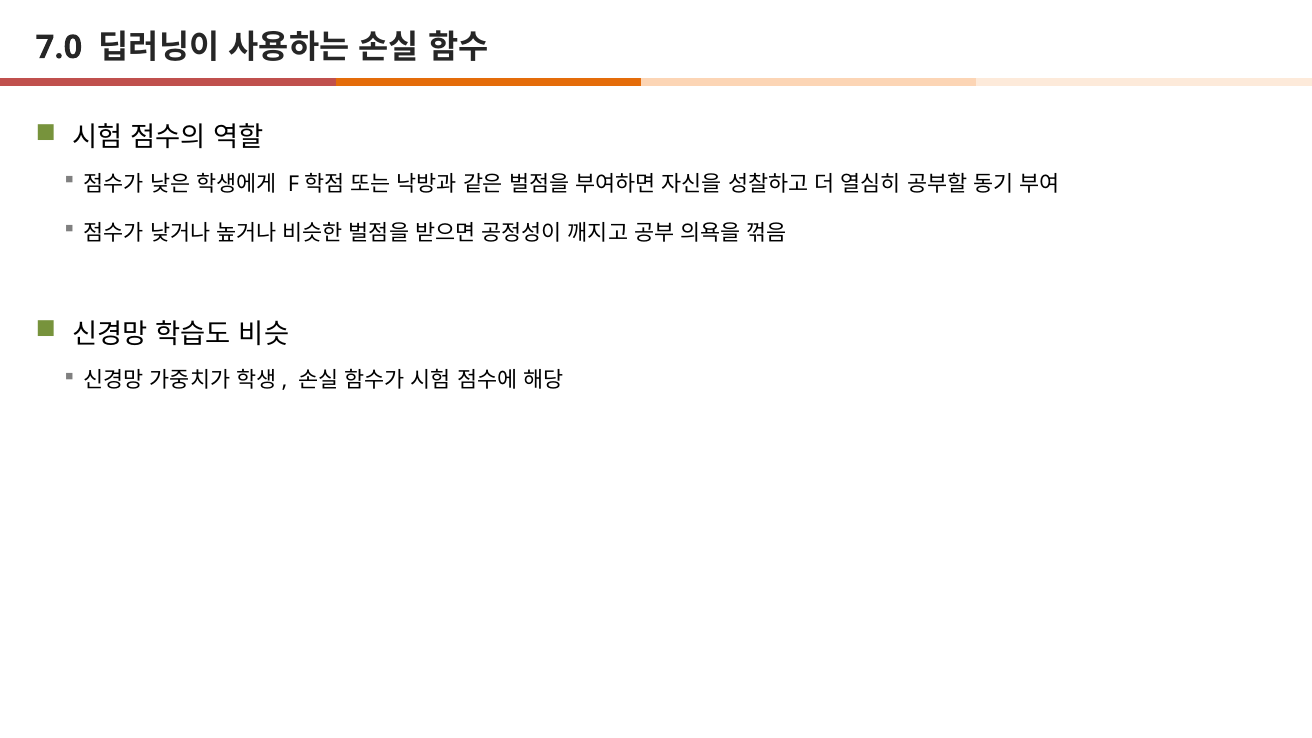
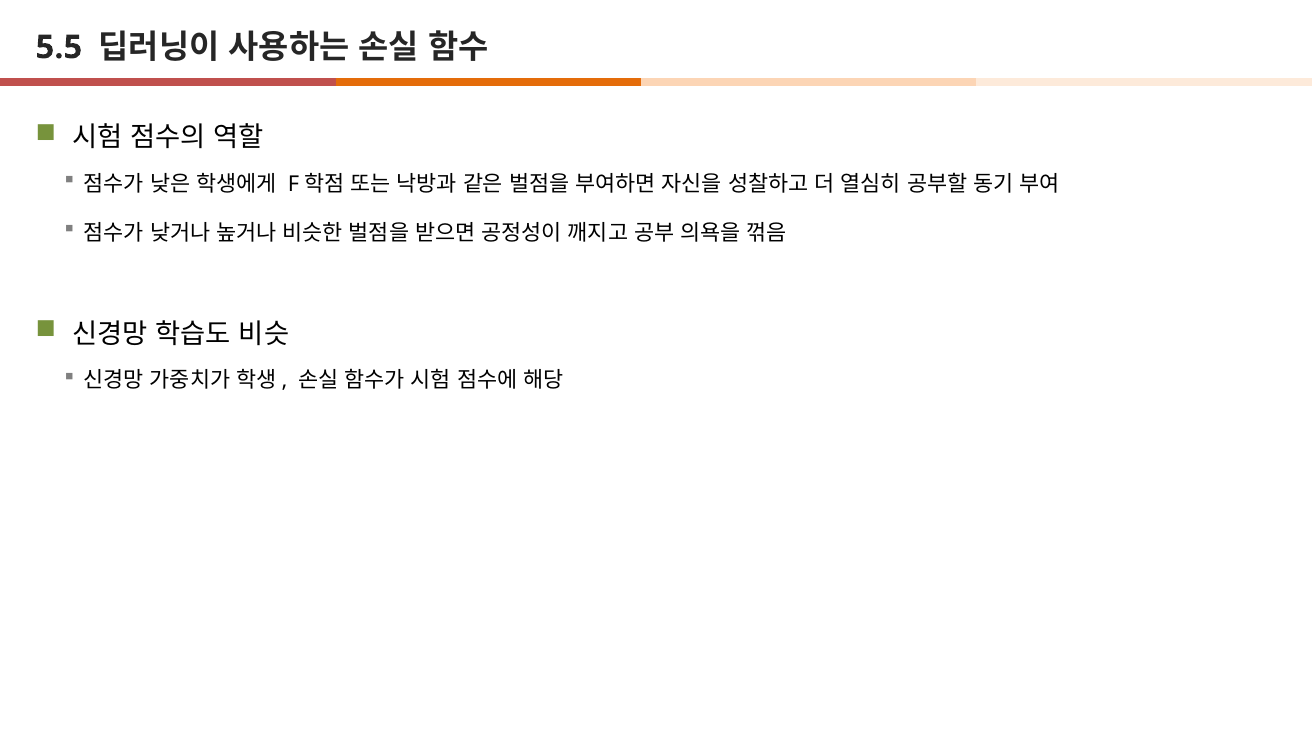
7.0: 7.0 -> 5.5
